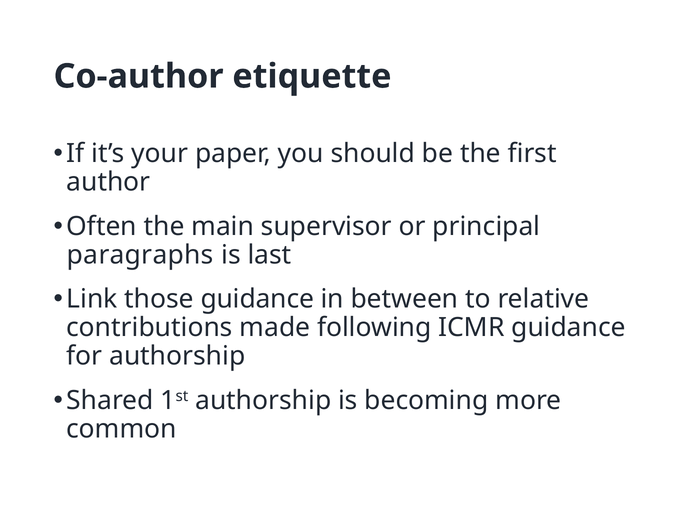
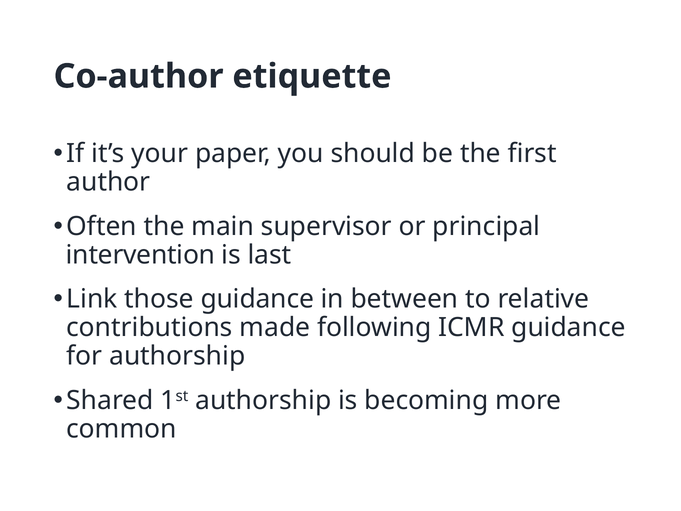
paragraphs: paragraphs -> intervention
